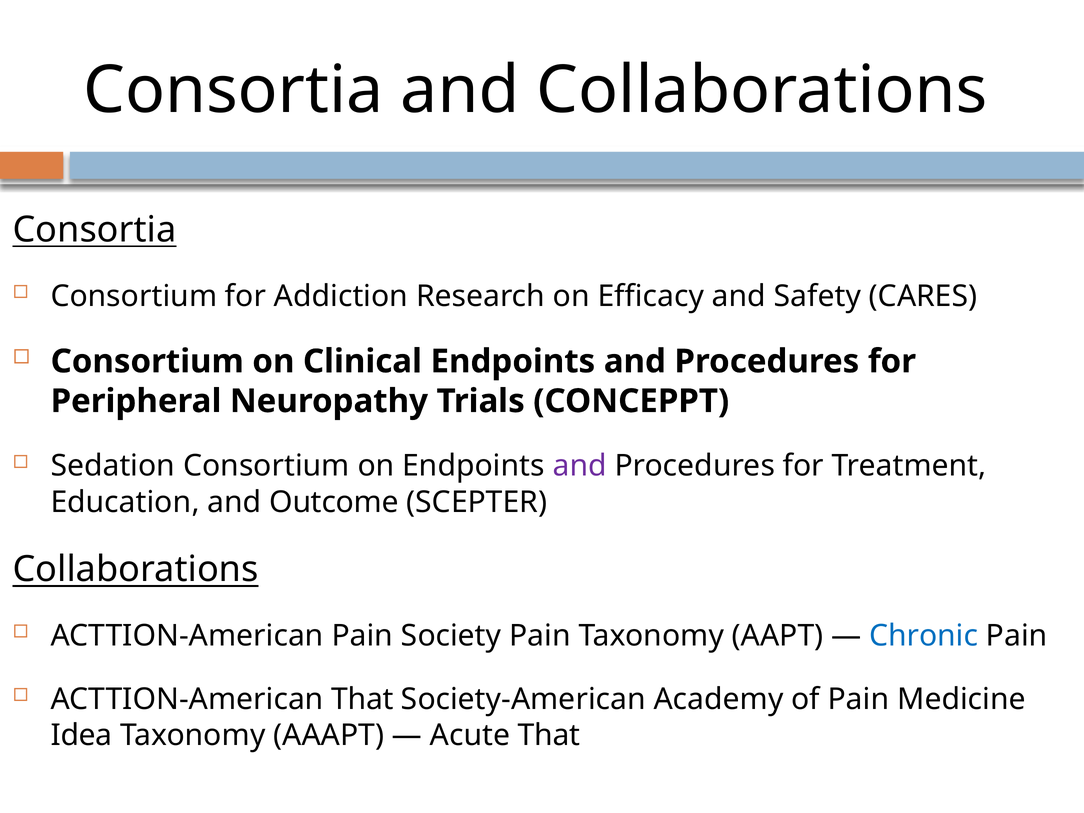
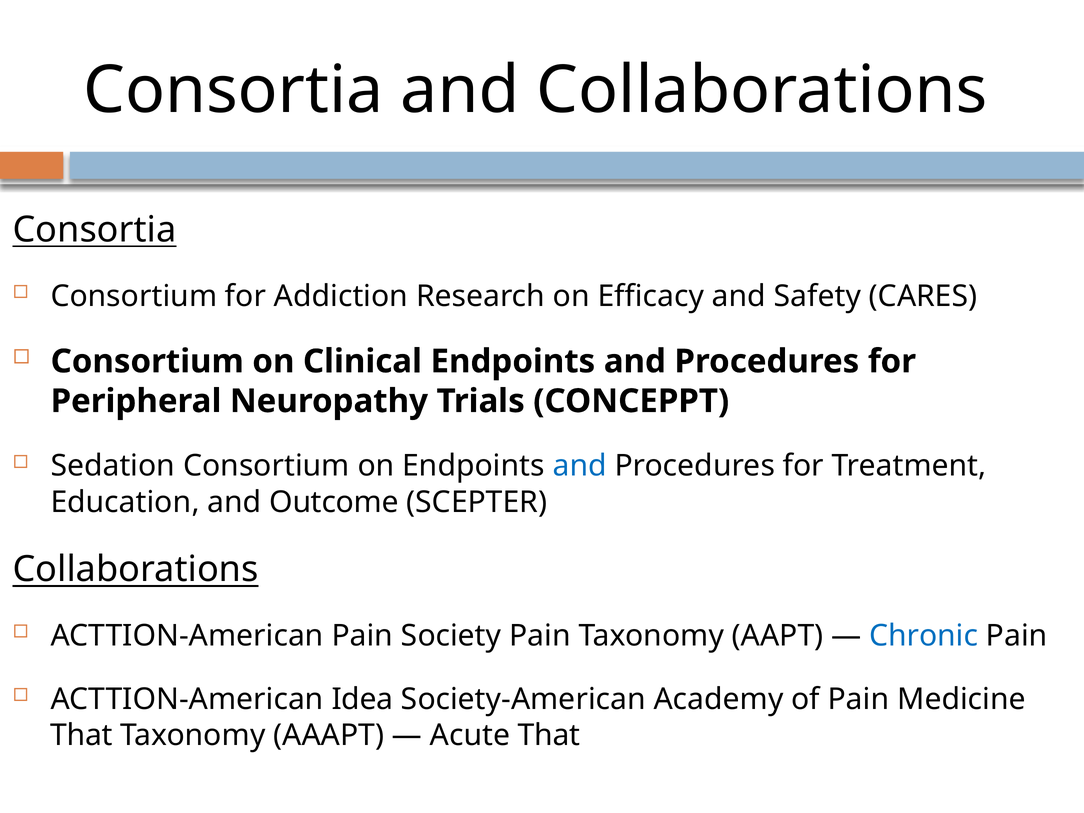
and at (580, 466) colour: purple -> blue
ACTTION-American That: That -> Idea
Idea at (81, 735): Idea -> That
